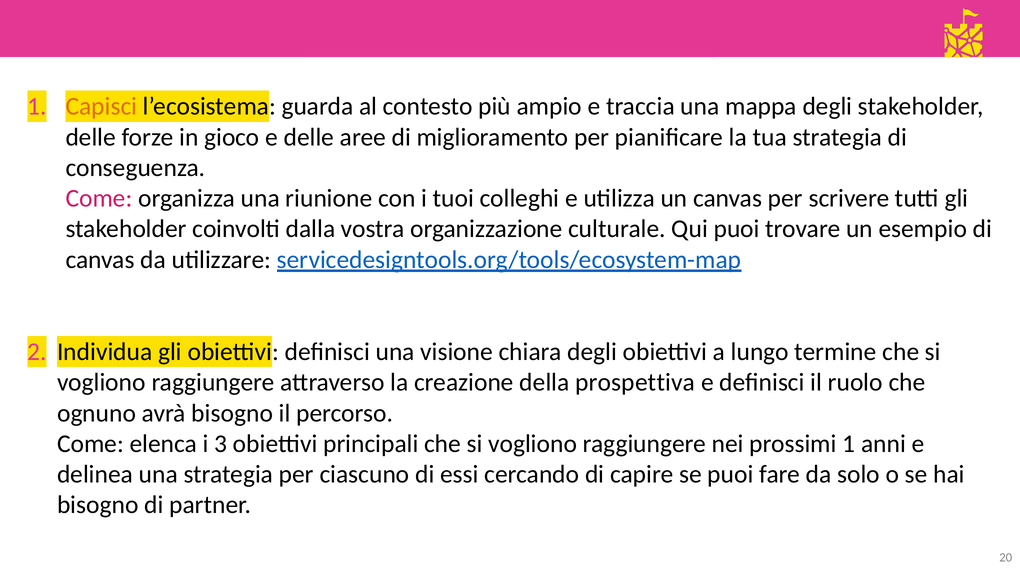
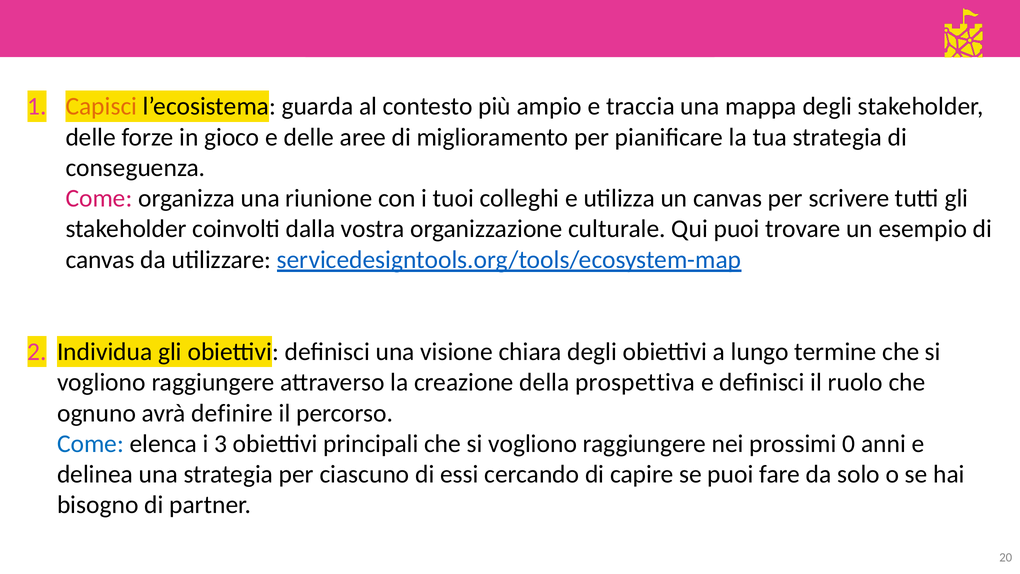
avrà bisogno: bisogno -> definire
Come at (91, 444) colour: black -> blue
prossimi 1: 1 -> 0
